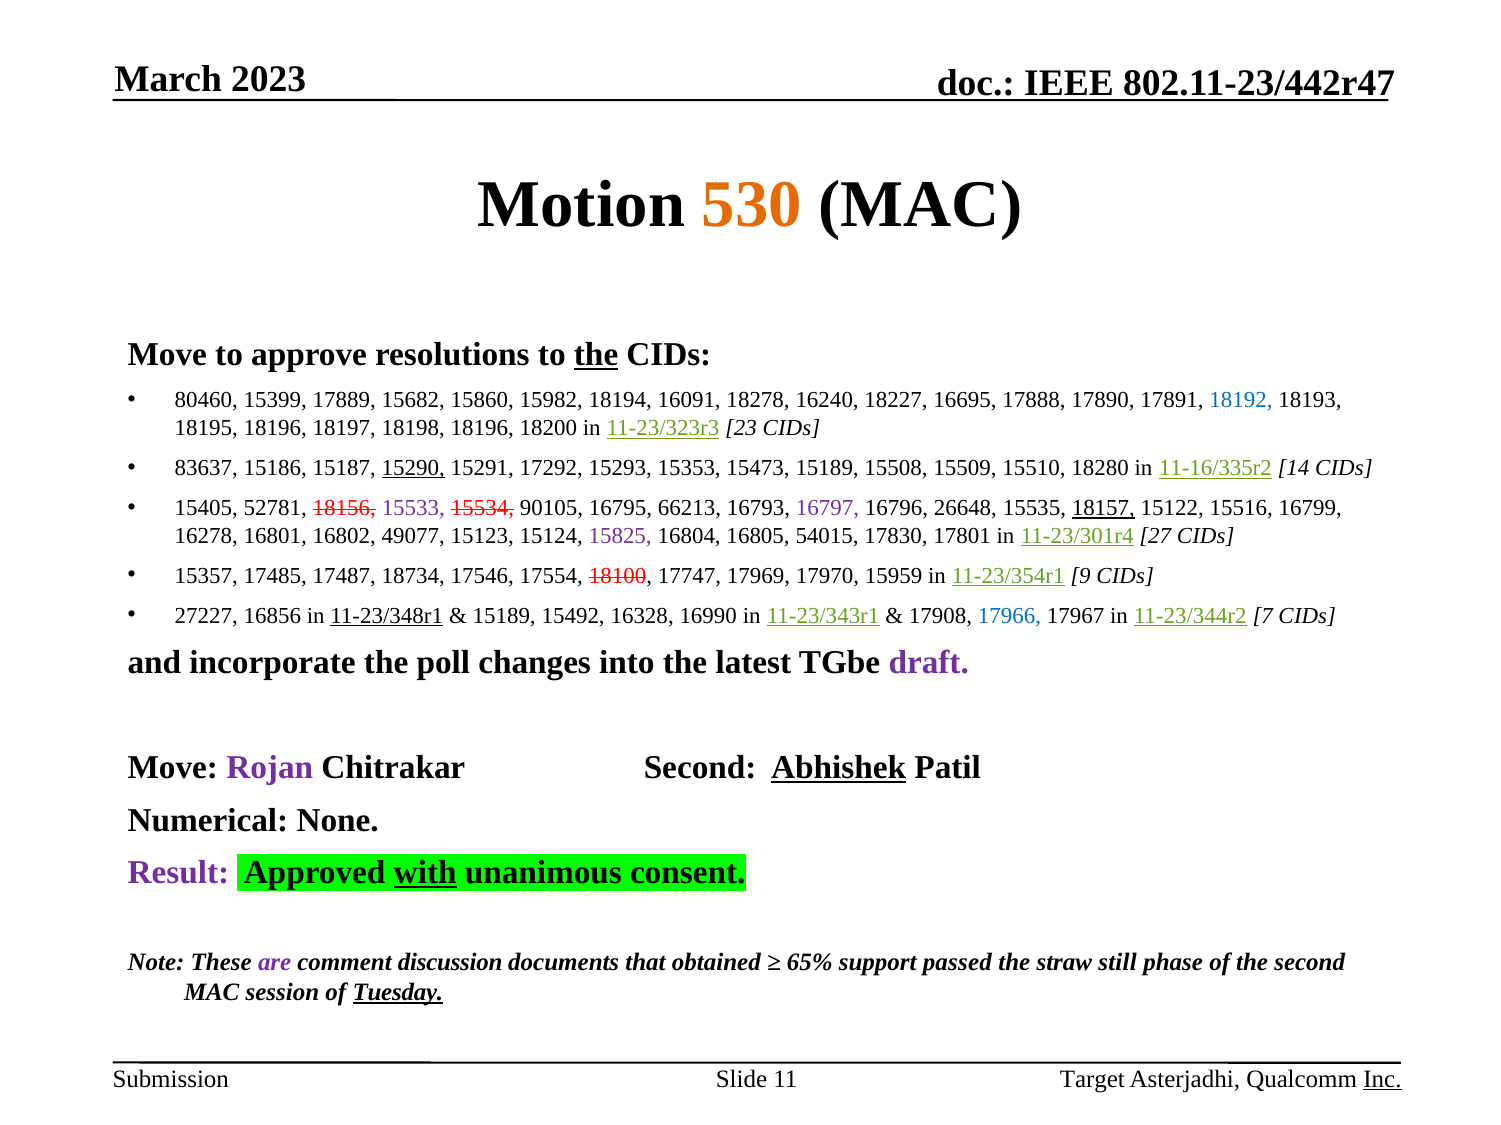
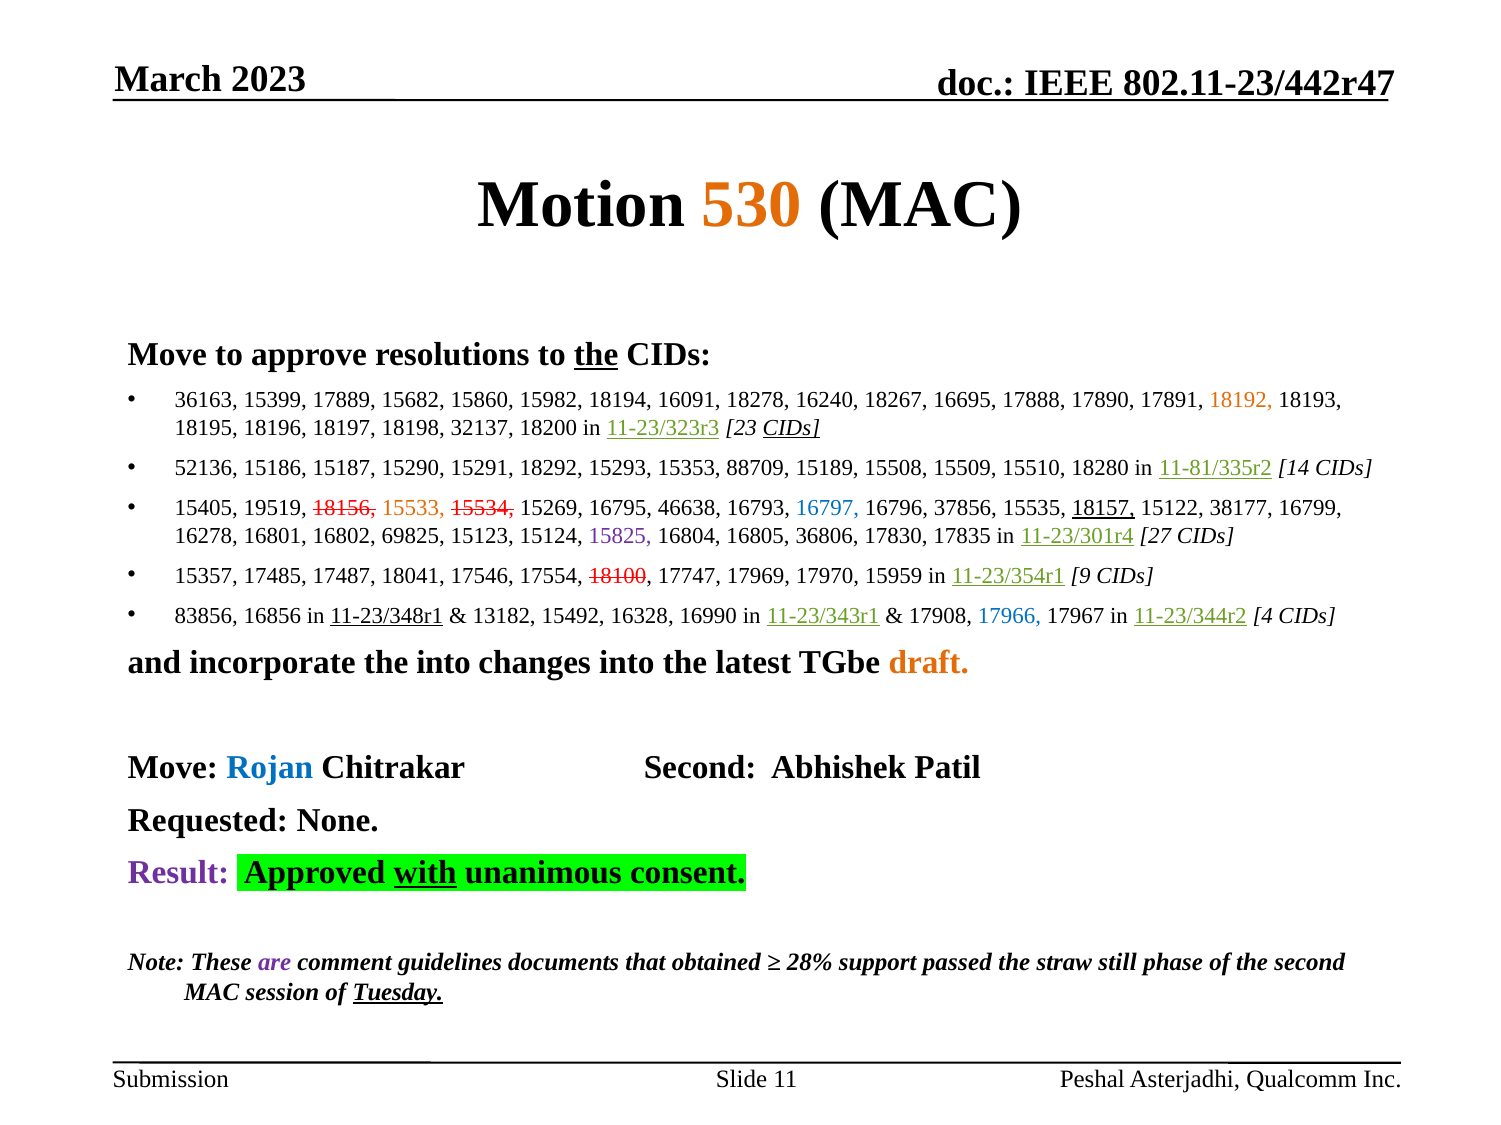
80460: 80460 -> 36163
18227: 18227 -> 18267
18192 colour: blue -> orange
18198 18196: 18196 -> 32137
CIDs at (791, 428) underline: none -> present
83637: 83637 -> 52136
15290 underline: present -> none
17292: 17292 -> 18292
15473: 15473 -> 88709
11-16/335r2: 11-16/335r2 -> 11-81/335r2
52781: 52781 -> 19519
15533 colour: purple -> orange
90105: 90105 -> 15269
66213: 66213 -> 46638
16797 colour: purple -> blue
26648: 26648 -> 37856
15516: 15516 -> 38177
49077: 49077 -> 69825
54015: 54015 -> 36806
17801: 17801 -> 17835
18734: 18734 -> 18041
27227: 27227 -> 83856
15189 at (504, 616): 15189 -> 13182
7: 7 -> 4
the poll: poll -> into
draft colour: purple -> orange
Rojan colour: purple -> blue
Abhishek underline: present -> none
Numerical: Numerical -> Requested
discussion: discussion -> guidelines
65%: 65% -> 28%
Target: Target -> Peshal
Inc underline: present -> none
